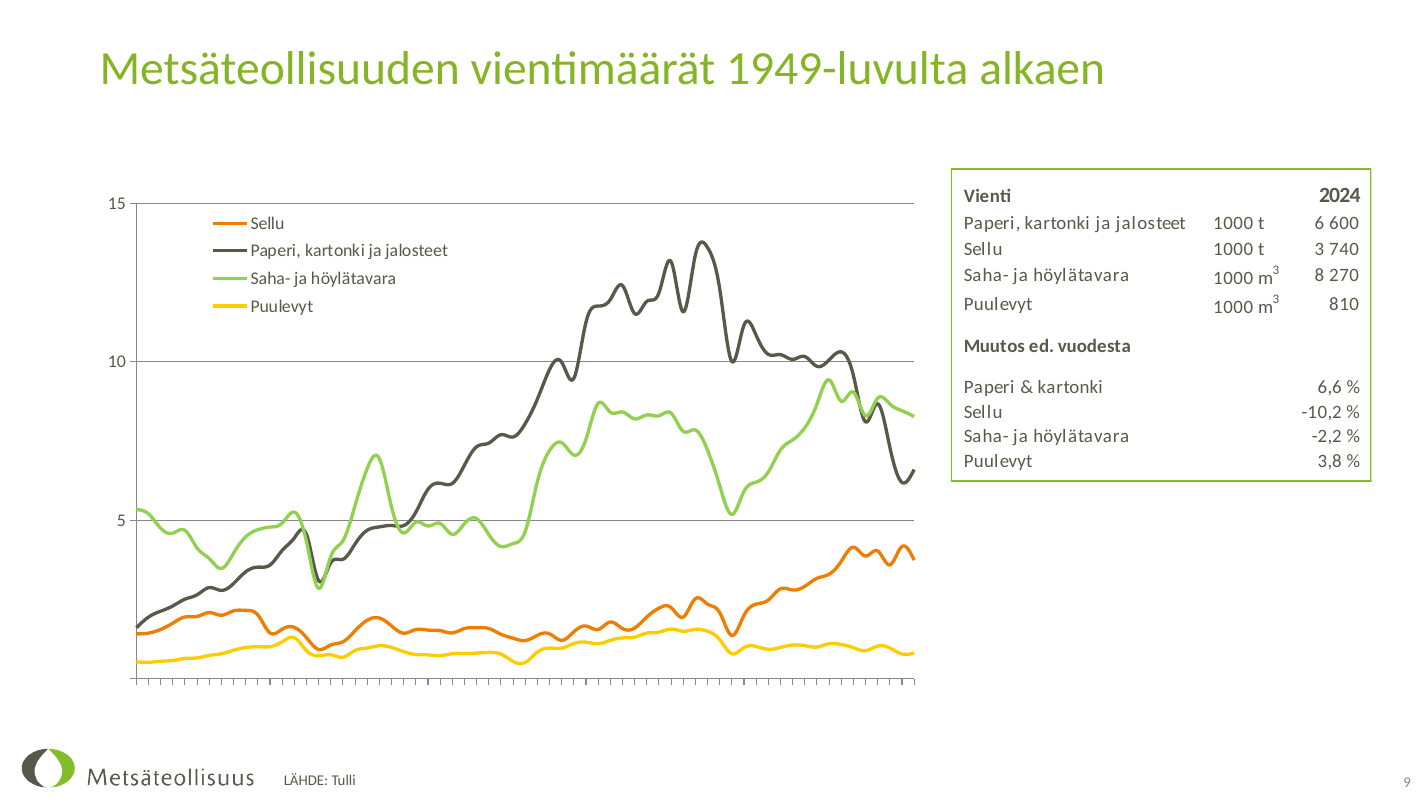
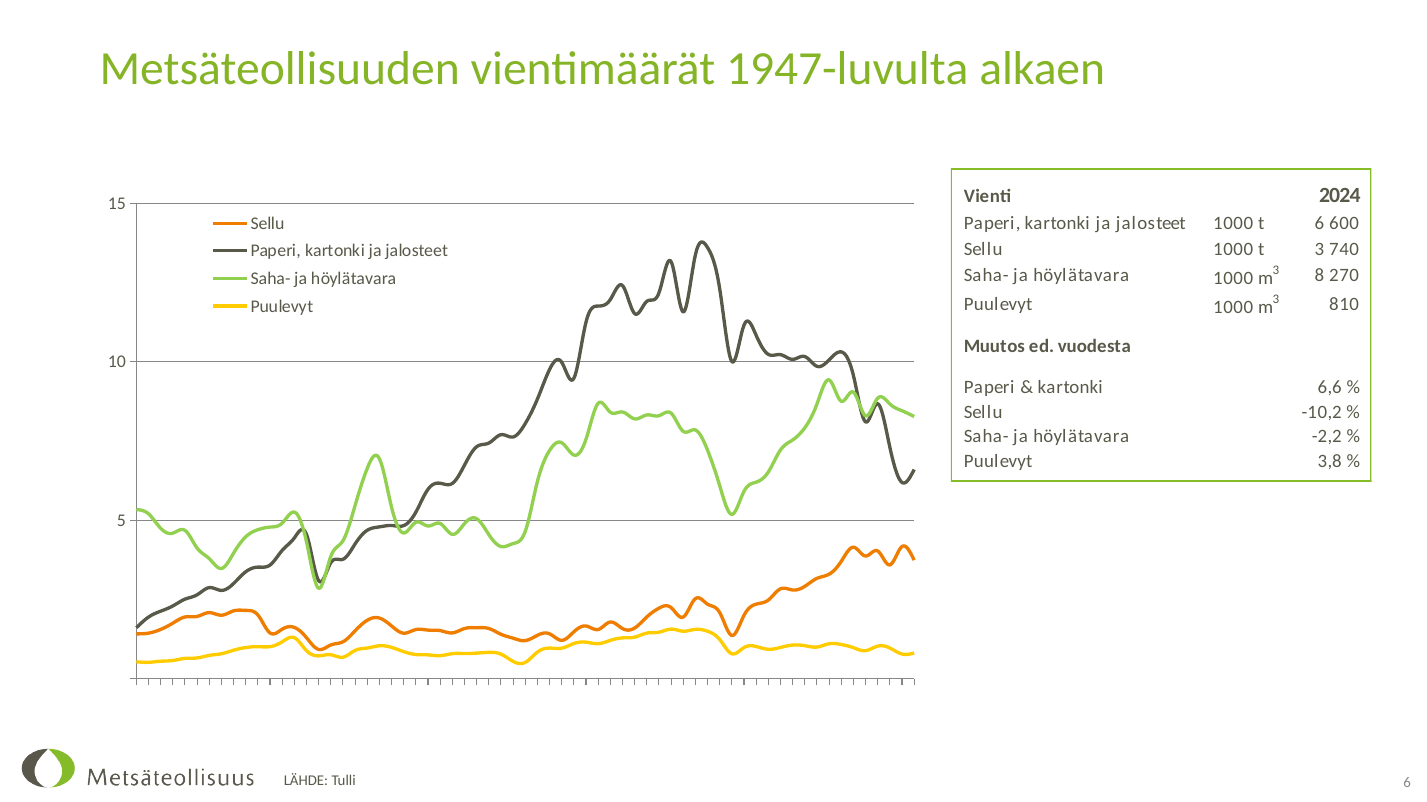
1949-luvulta: 1949-luvulta -> 1947-luvulta
9 at (1407, 783): 9 -> 6
